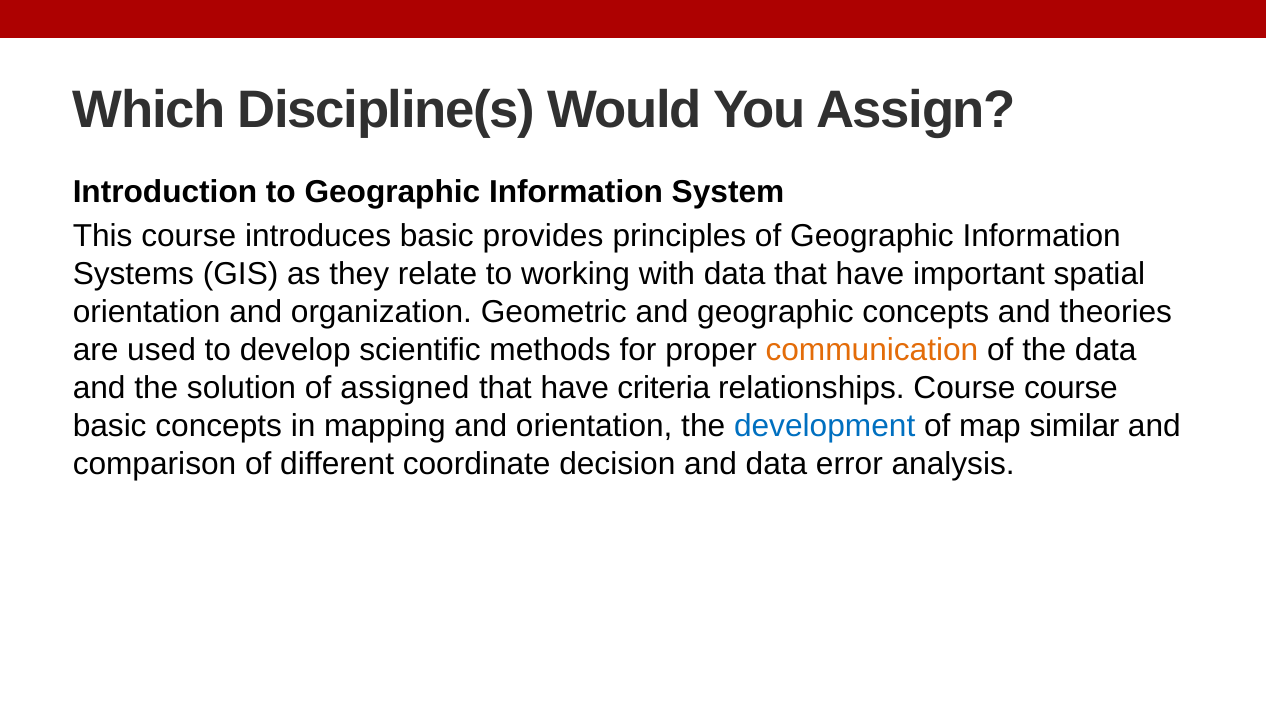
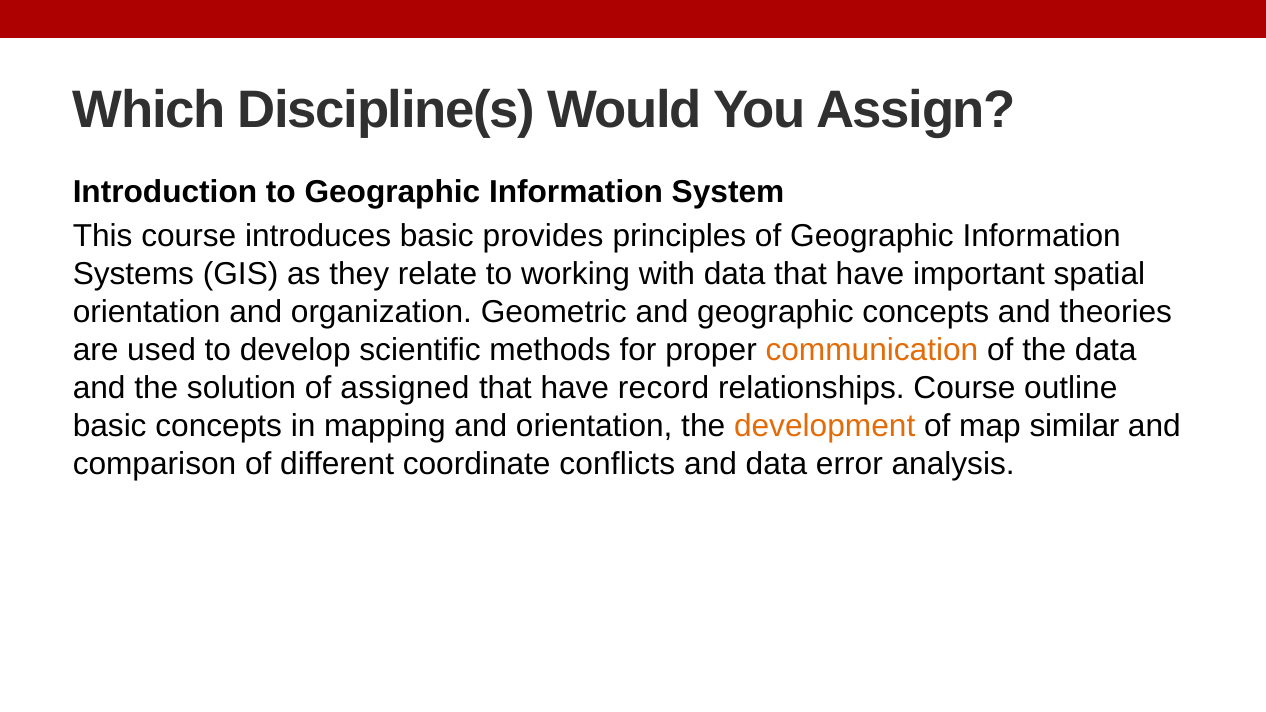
criteria: criteria -> record
Course course: course -> outline
development colour: blue -> orange
decision: decision -> conflicts
